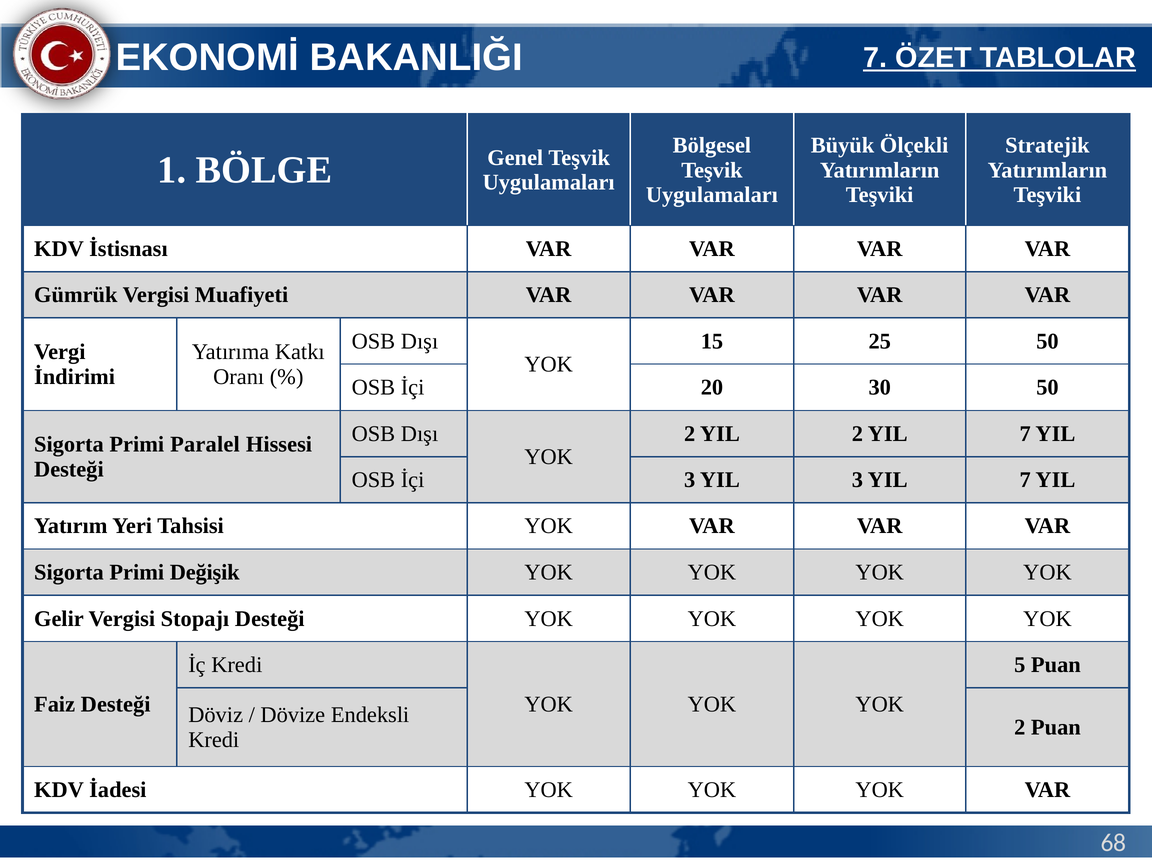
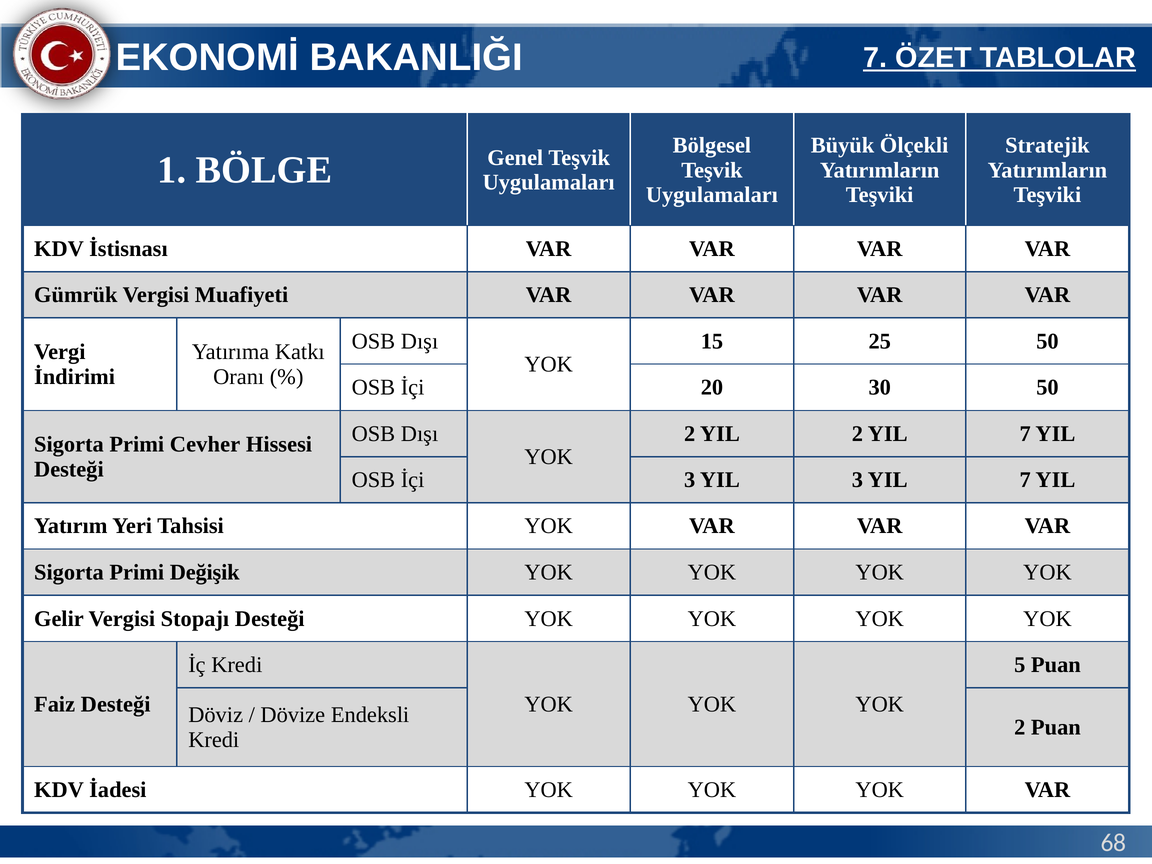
Paralel: Paralel -> Cevher
